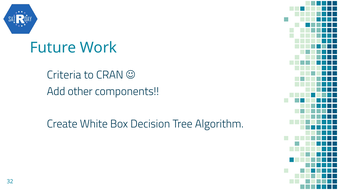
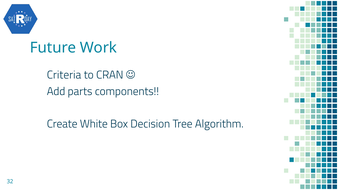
other: other -> parts
